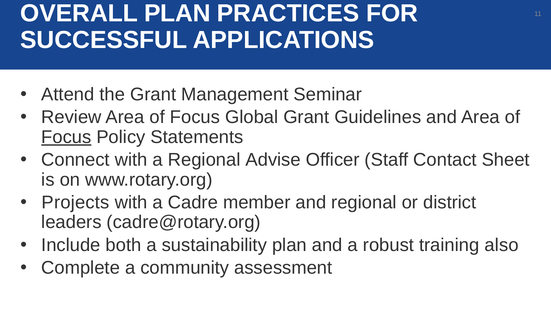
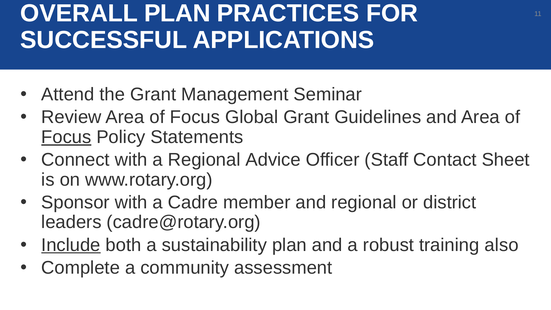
Advise: Advise -> Advice
Projects: Projects -> Sponsor
Include underline: none -> present
